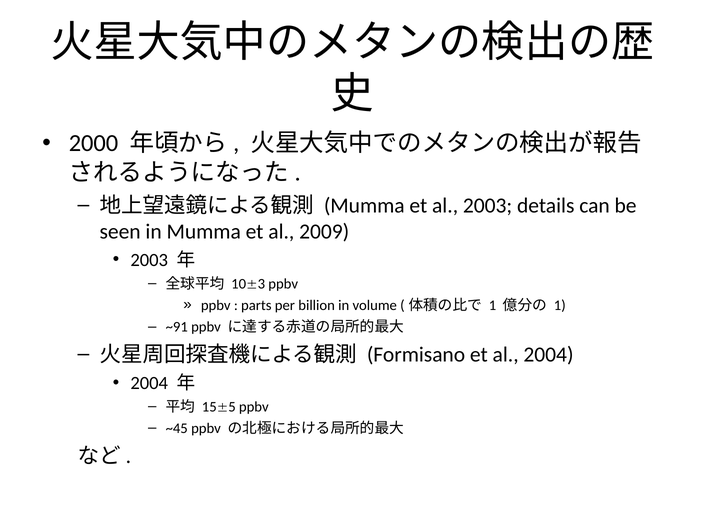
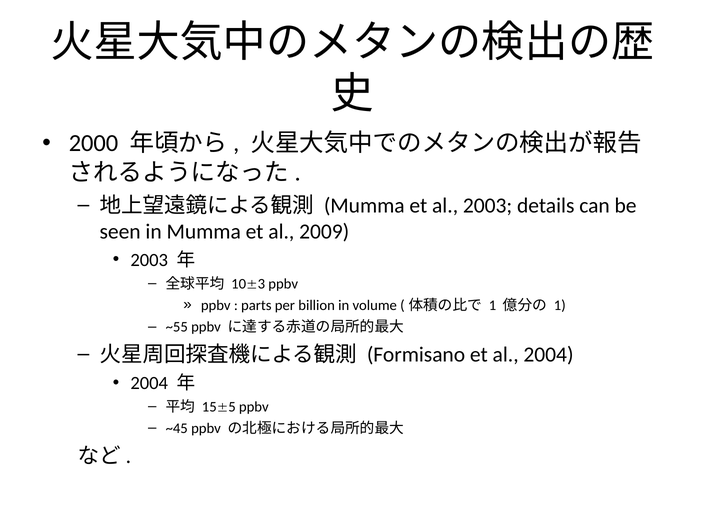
~91: ~91 -> ~55
